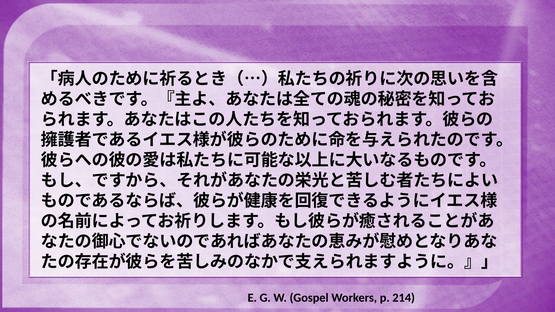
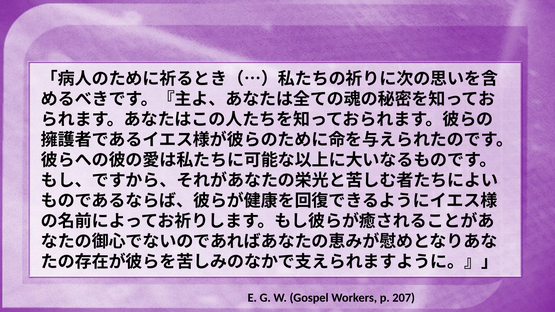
214: 214 -> 207
